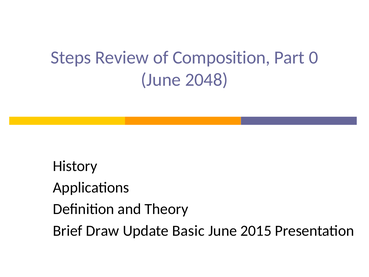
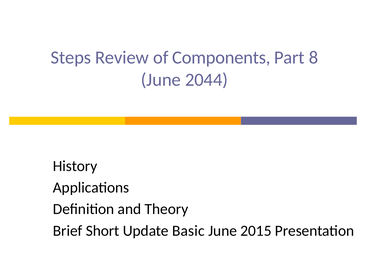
Composition: Composition -> Components
0: 0 -> 8
2048: 2048 -> 2044
Draw: Draw -> Short
